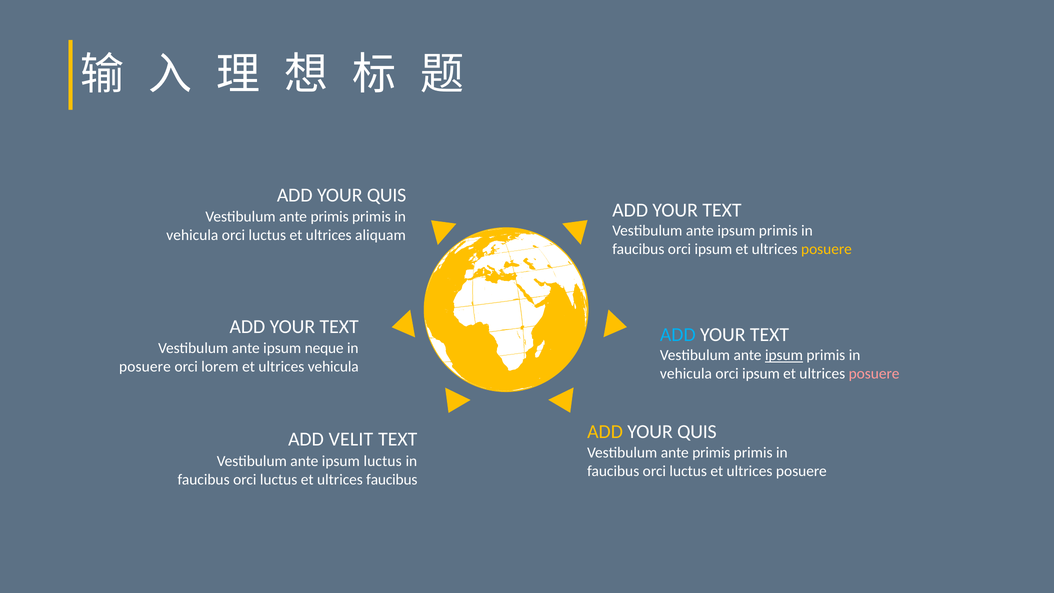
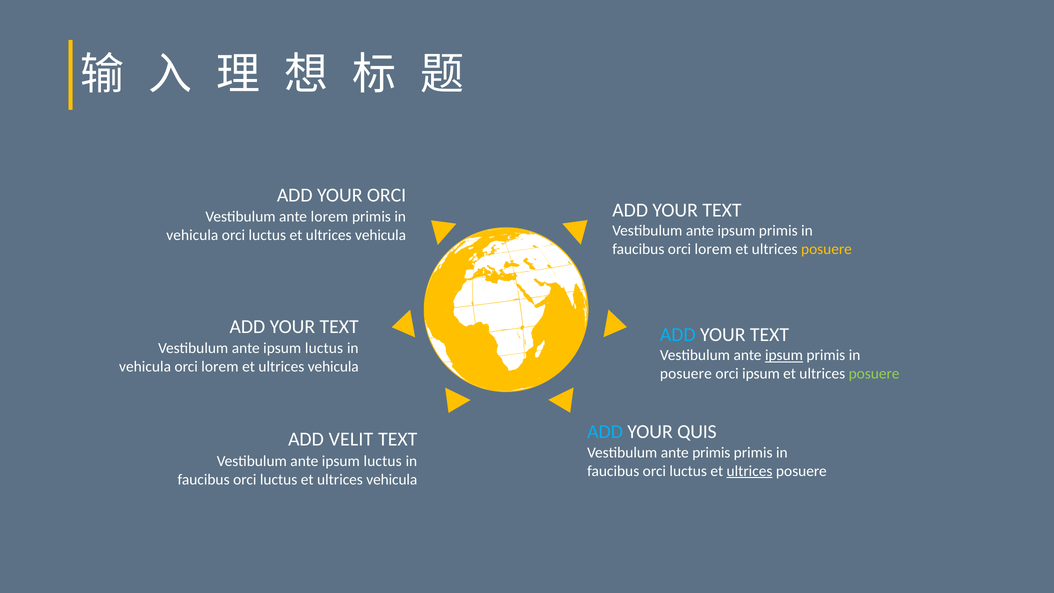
QUIS at (387, 195): QUIS -> ORCI
primis at (330, 217): primis -> lorem
aliquam at (380, 235): aliquam -> vehicula
faucibus orci ipsum: ipsum -> lorem
neque at (324, 348): neque -> luctus
posuere at (145, 366): posuere -> vehicula
vehicula at (686, 374): vehicula -> posuere
posuere at (874, 374) colour: pink -> light green
ADD at (605, 432) colour: yellow -> light blue
ultrices at (750, 471) underline: none -> present
faucibus at (392, 479): faucibus -> vehicula
